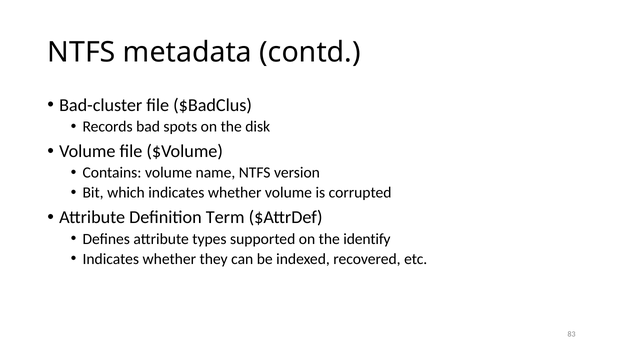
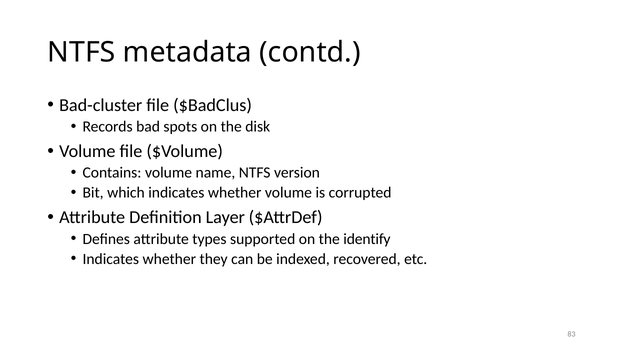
Term: Term -> Layer
